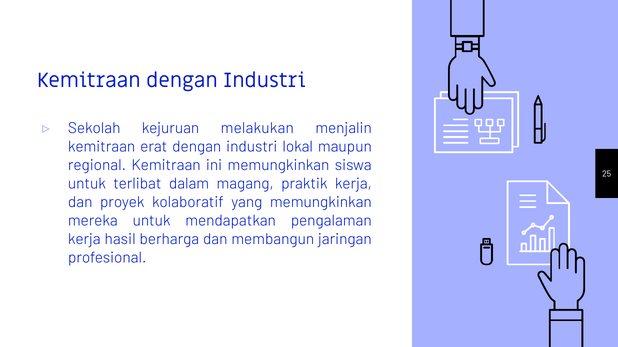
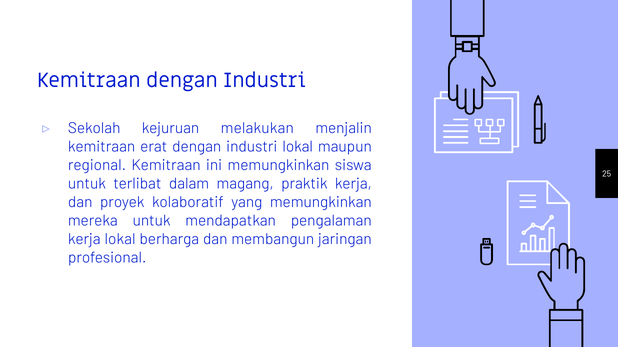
kerja hasil: hasil -> lokal
